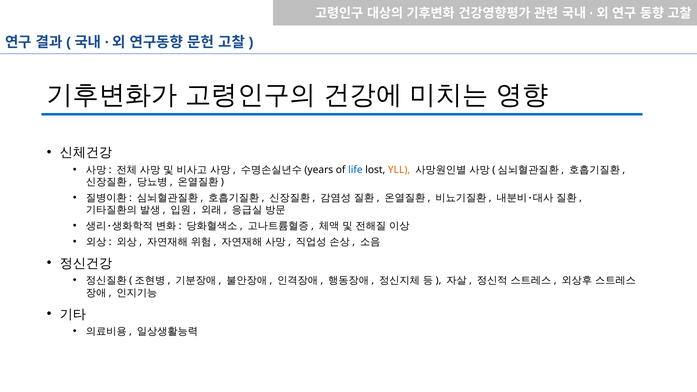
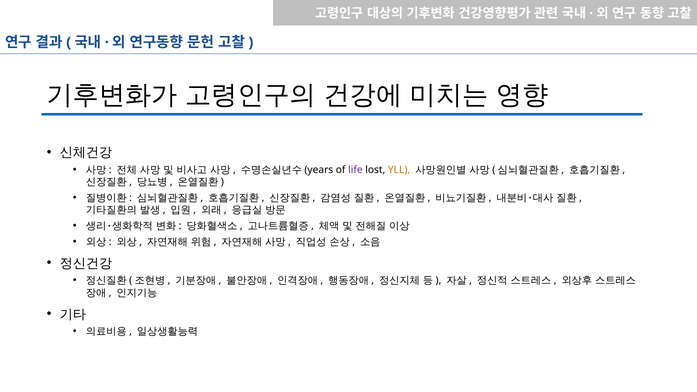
life colour: blue -> purple
